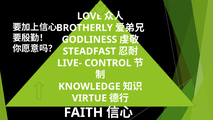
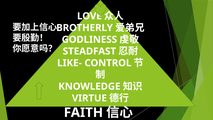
LIVE-: LIVE- -> LIKE-
